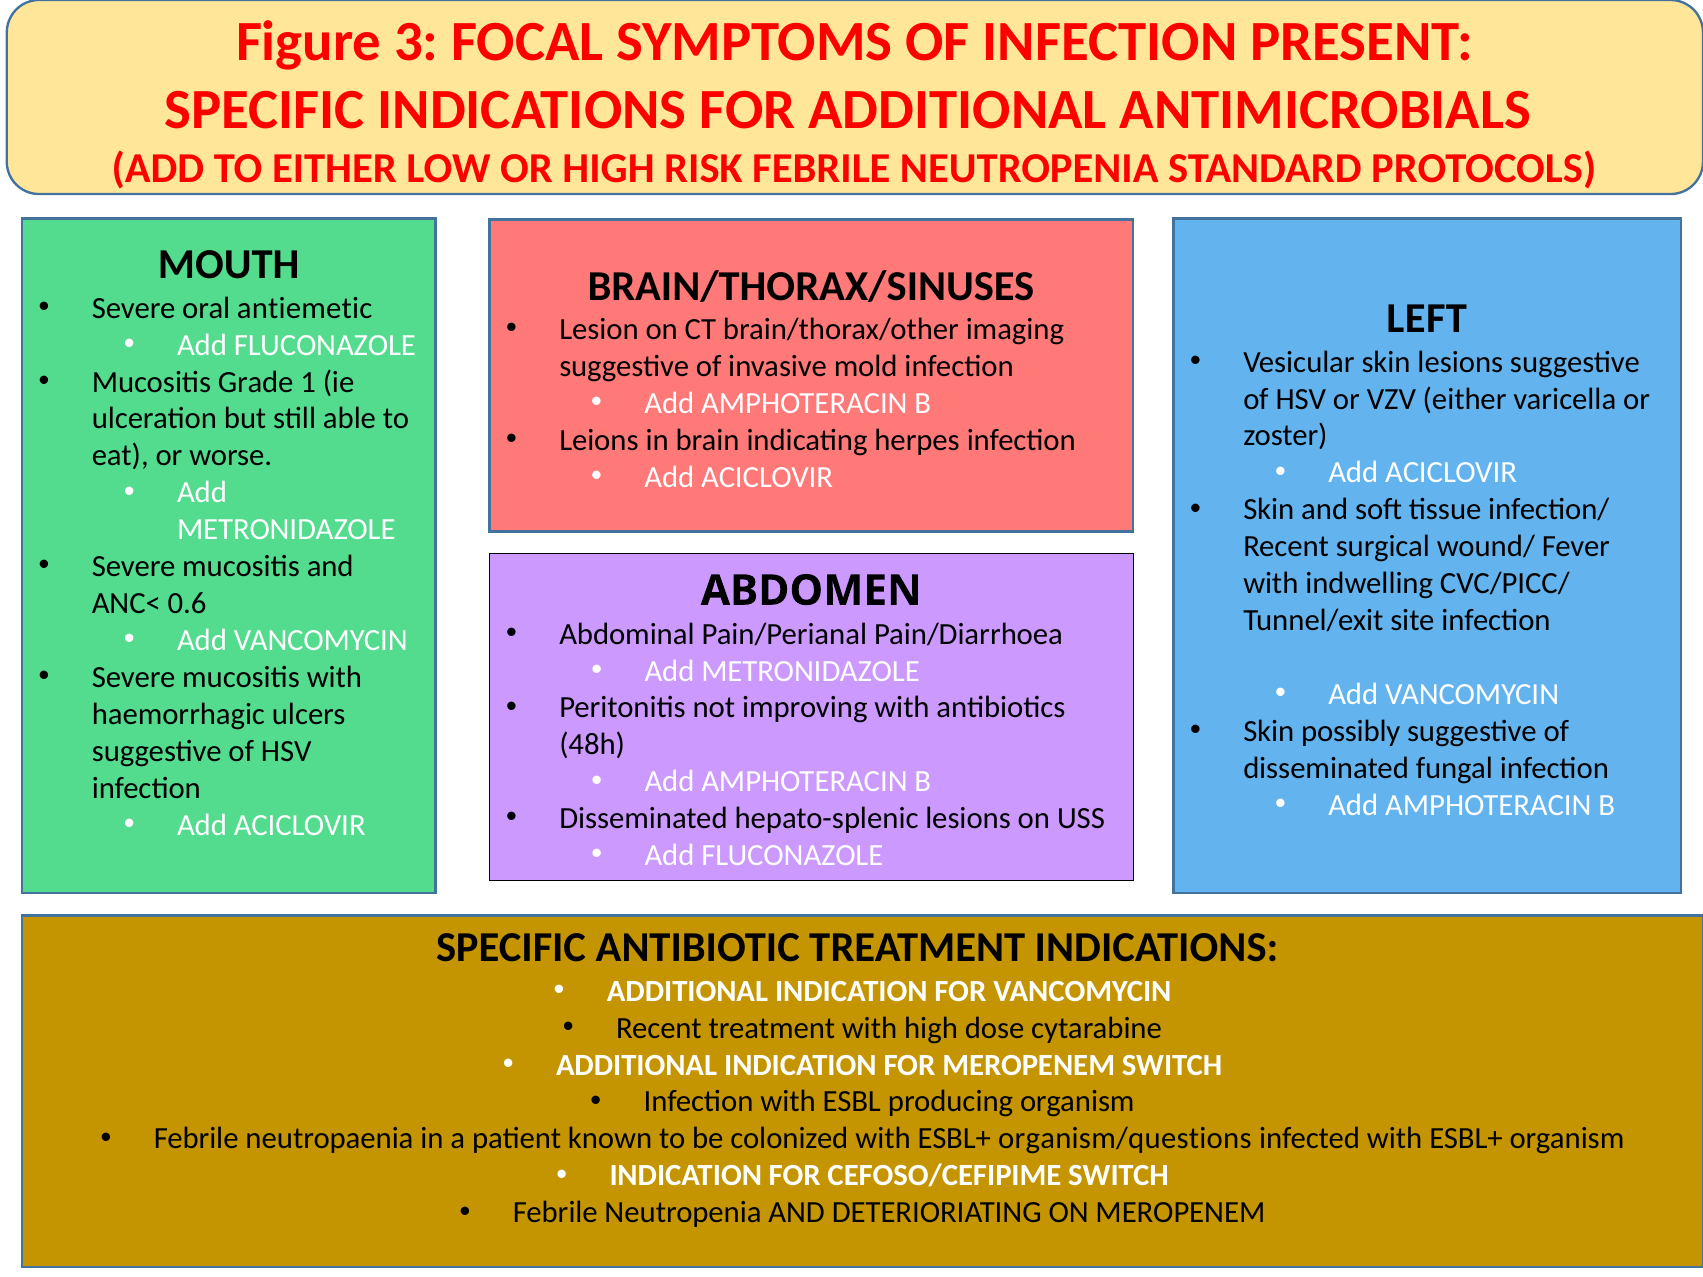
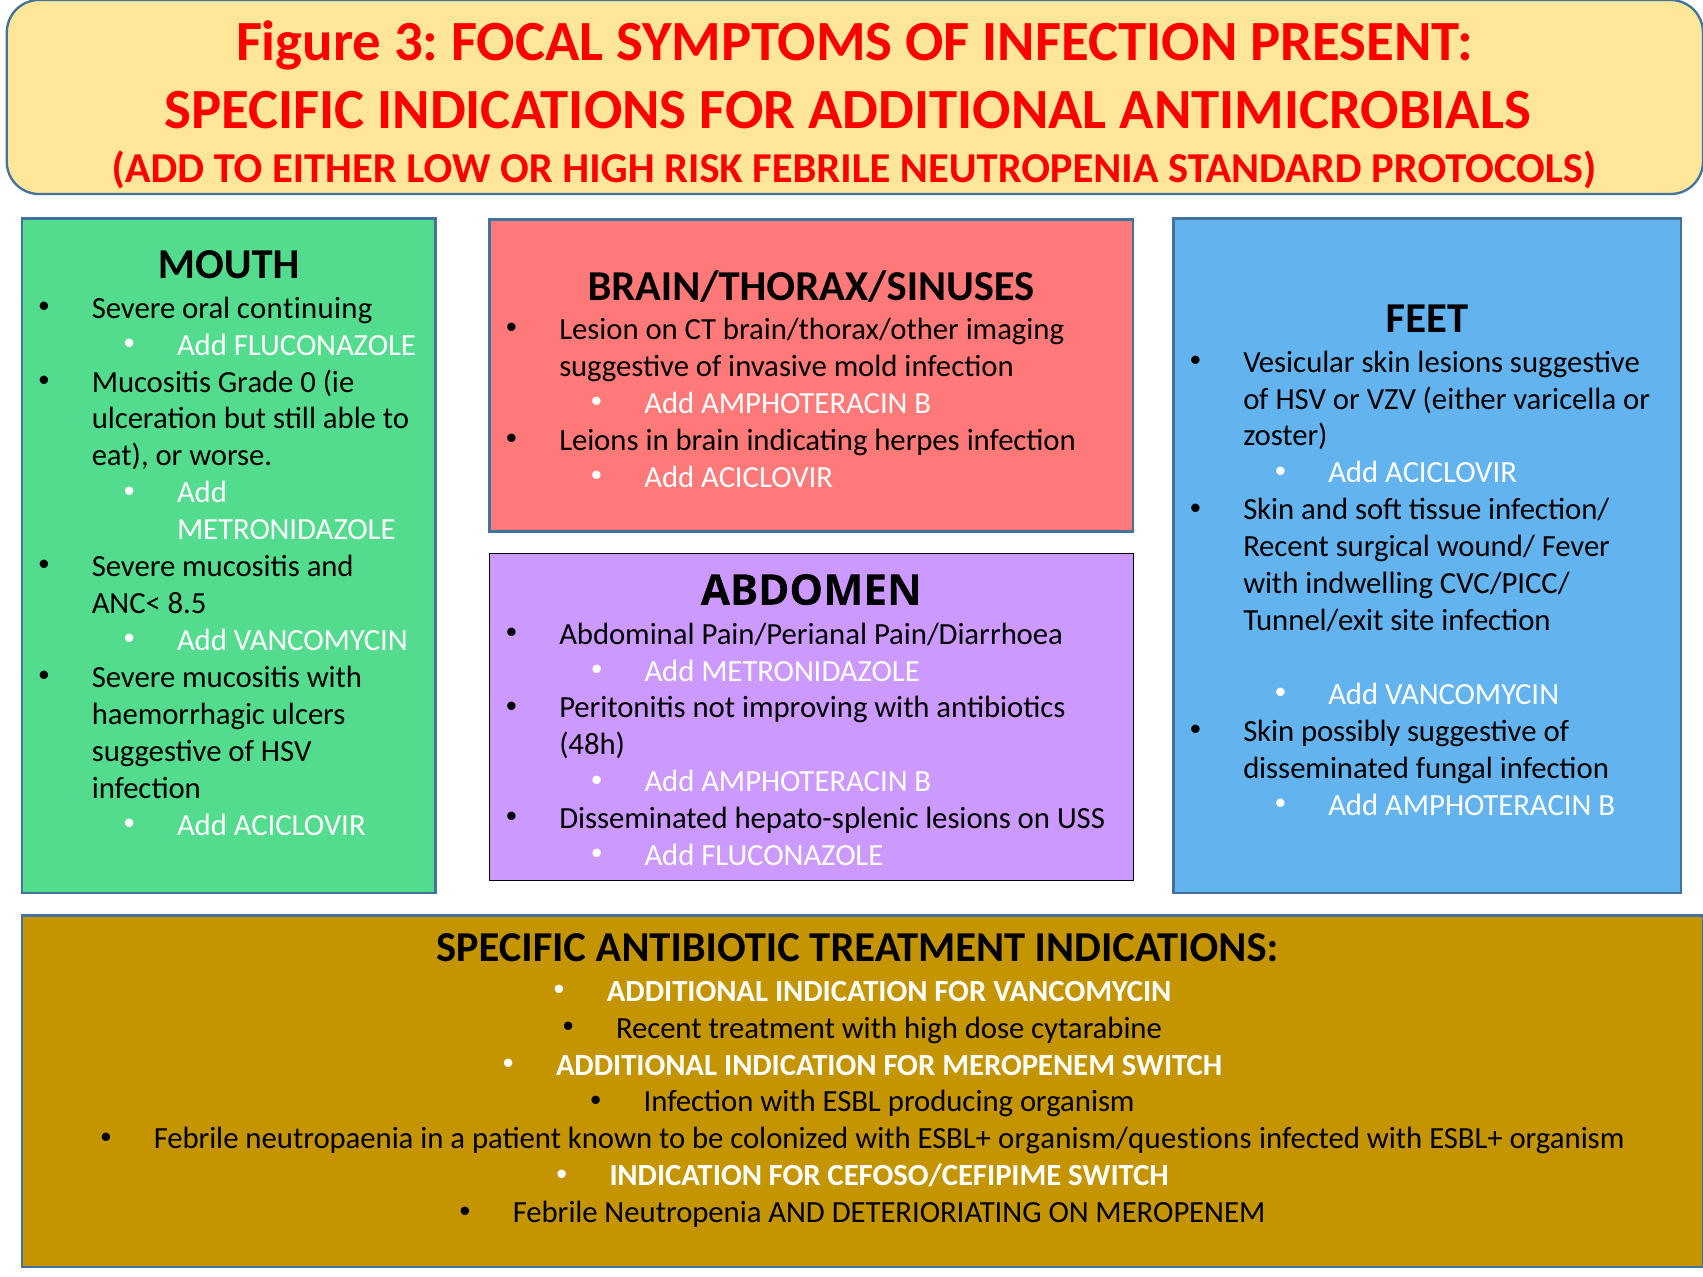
antiemetic: antiemetic -> continuing
LEFT: LEFT -> FEET
1: 1 -> 0
0.6: 0.6 -> 8.5
